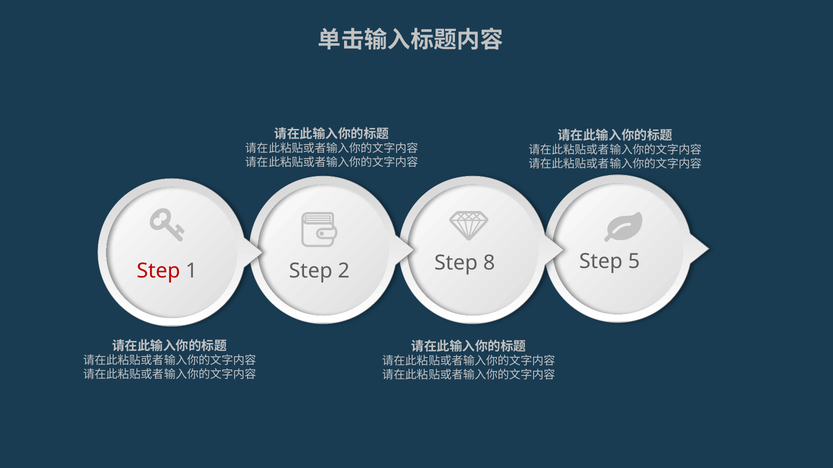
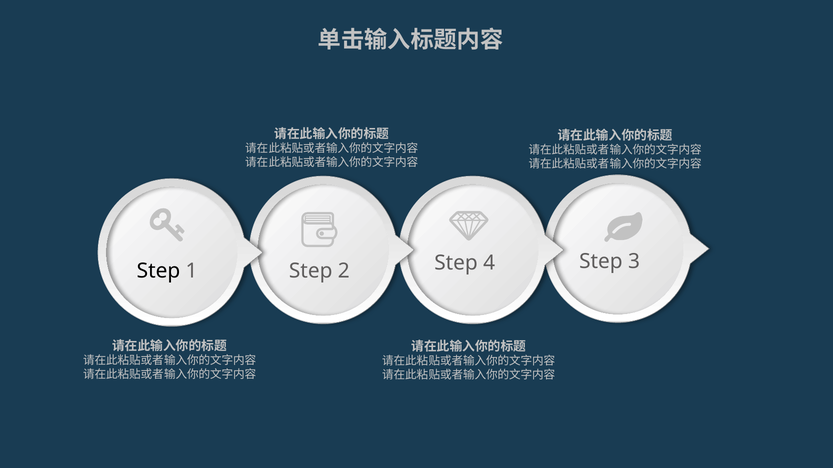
5: 5 -> 3
8: 8 -> 4
Step at (158, 271) colour: red -> black
